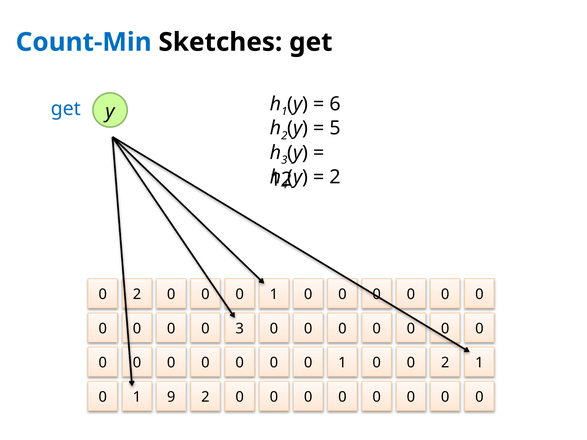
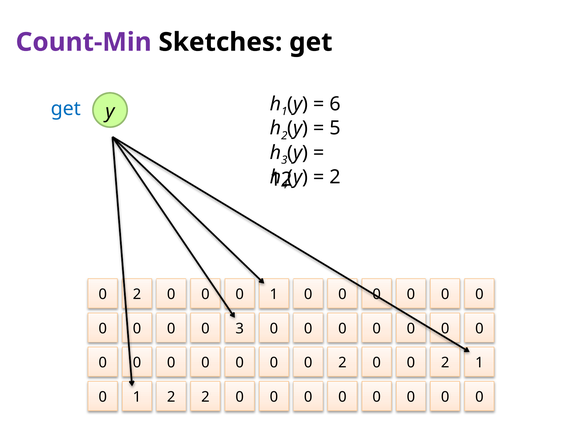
Count-Min colour: blue -> purple
1 at (342, 363): 1 -> 2
1 9: 9 -> 2
